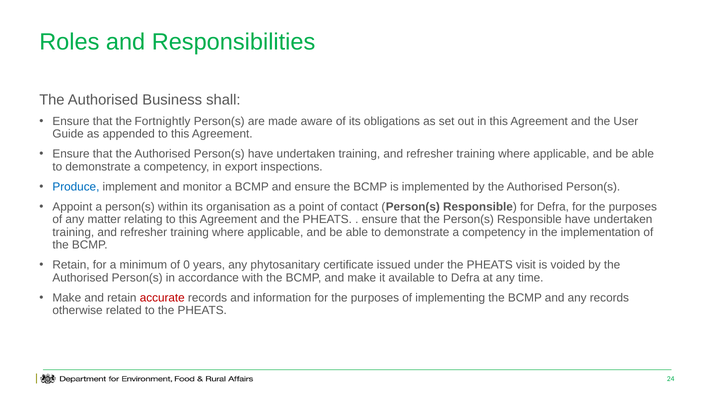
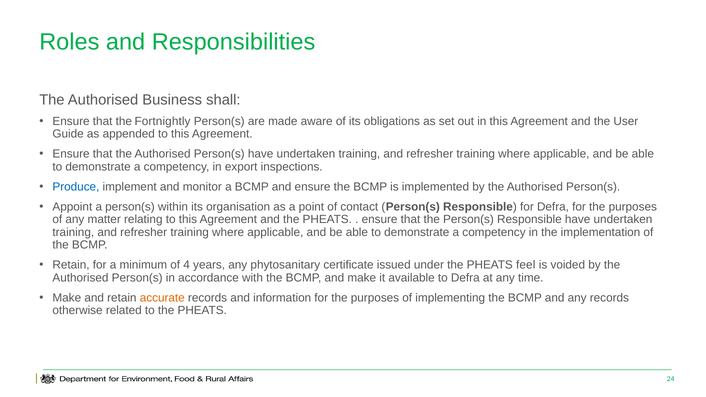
0: 0 -> 4
visit: visit -> feel
accurate colour: red -> orange
